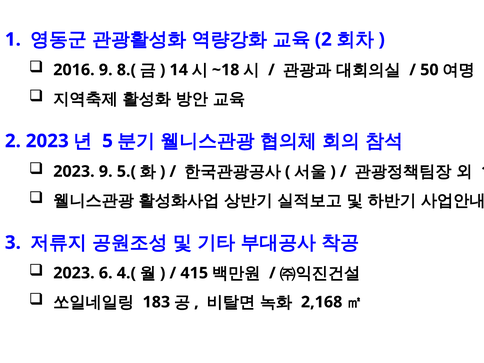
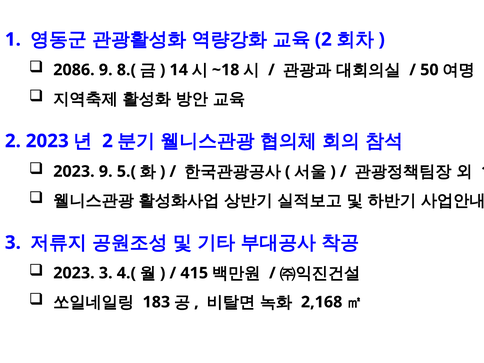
2016: 2016 -> 2086
5 at (108, 141): 5 -> 2
2023 6: 6 -> 3
